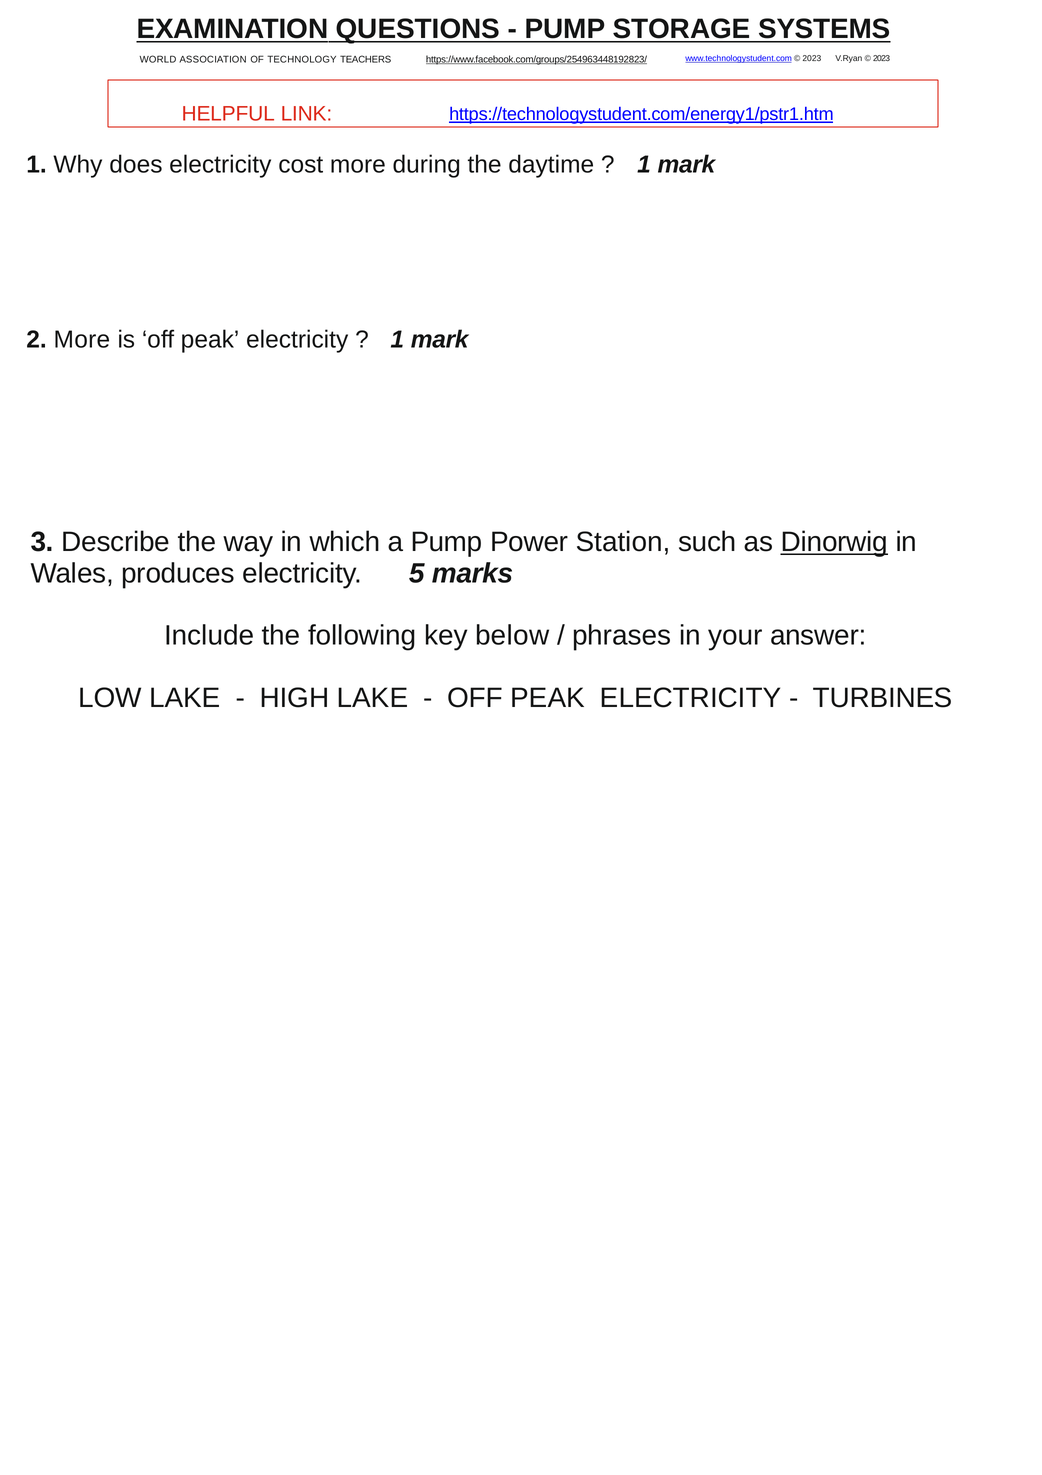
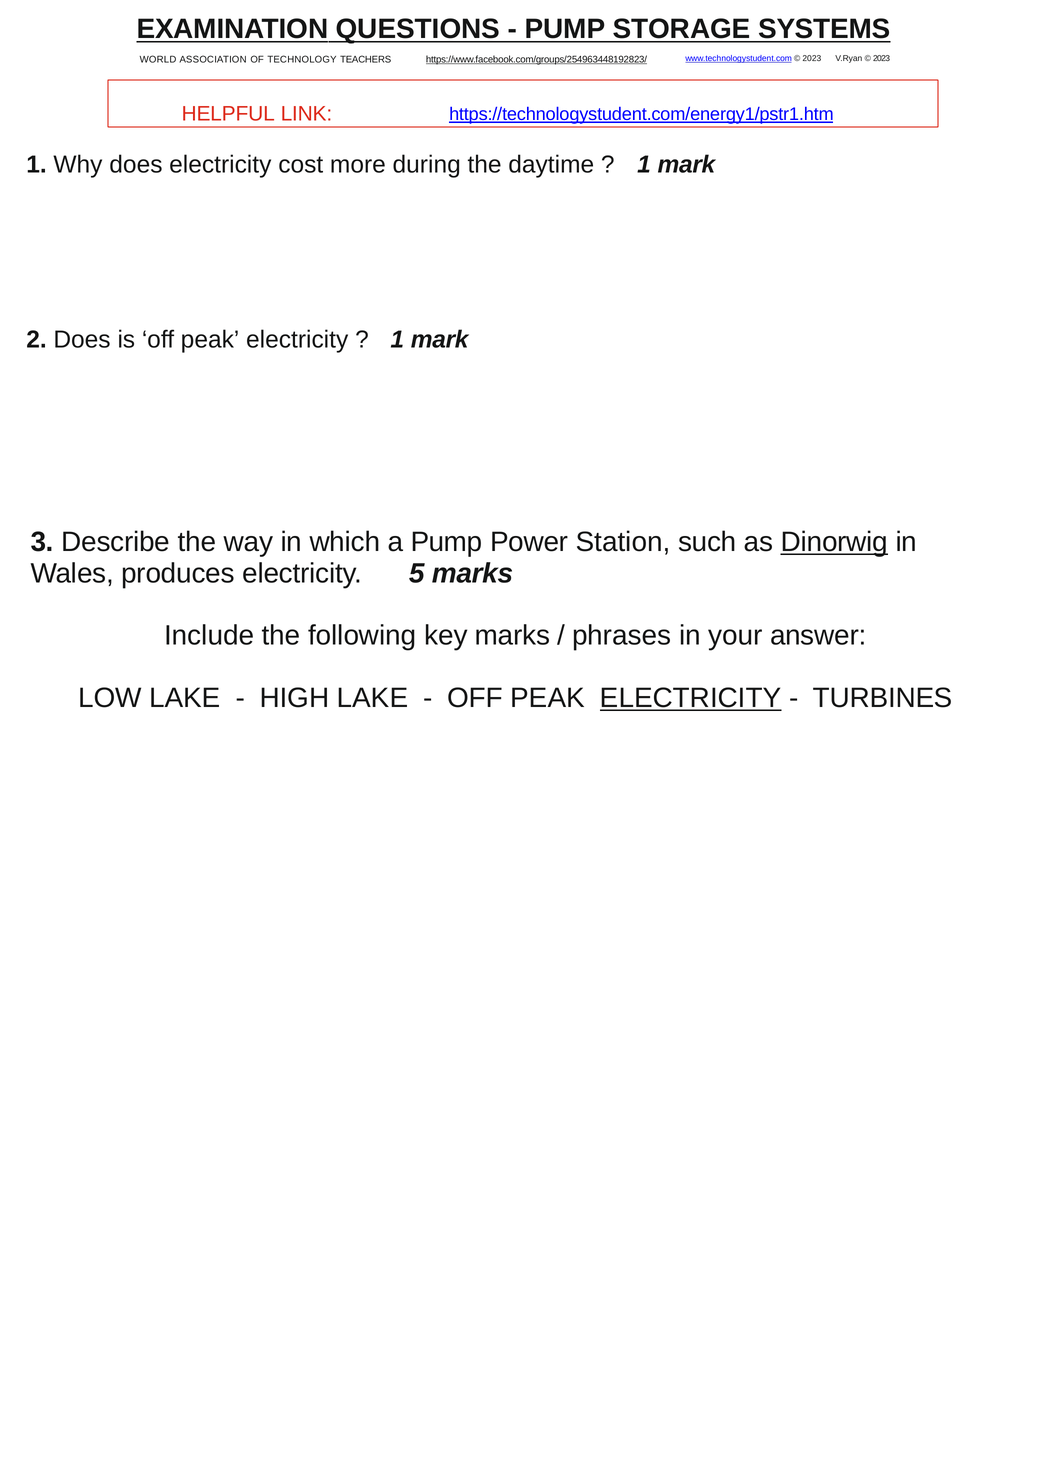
2 More: More -> Does
key below: below -> marks
ELECTRICITY at (691, 698) underline: none -> present
